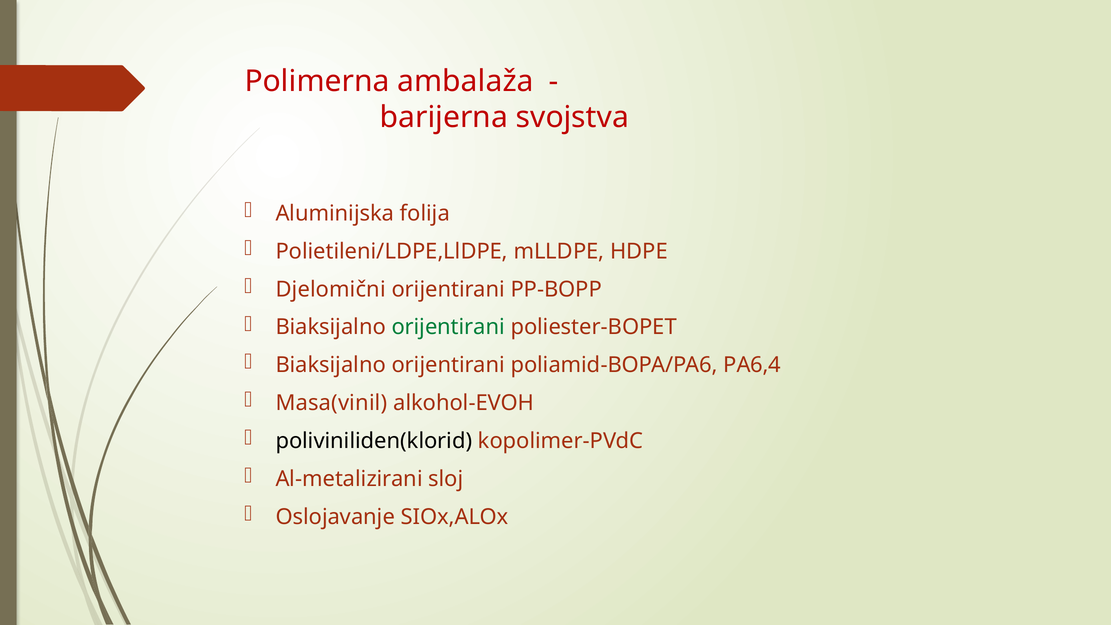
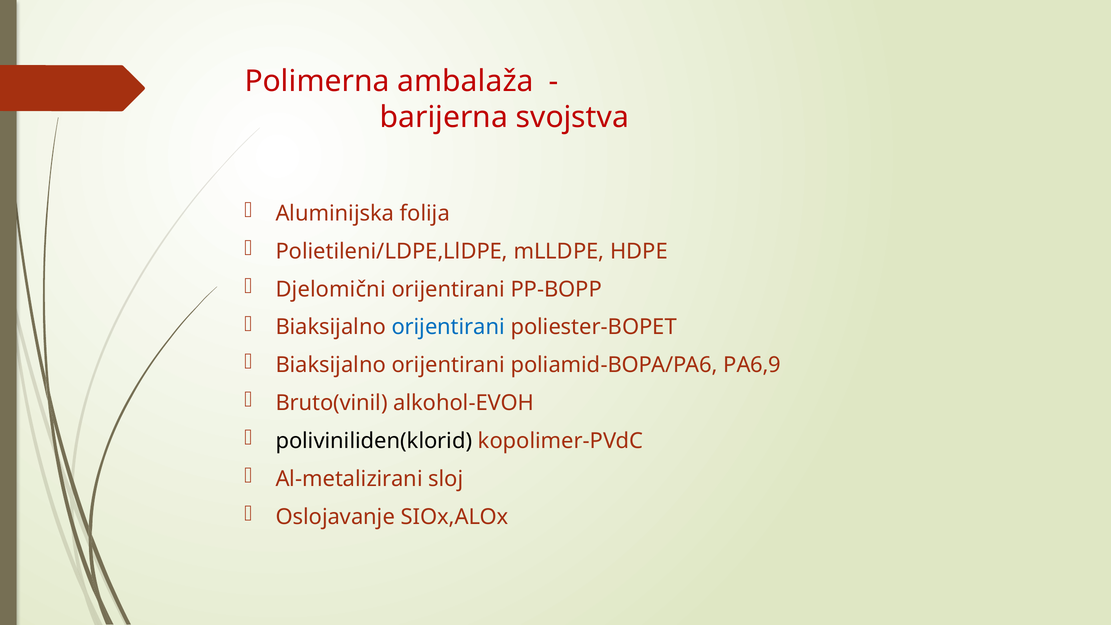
orijentirani at (448, 327) colour: green -> blue
PA6,4: PA6,4 -> PA6,9
Masa(vinil: Masa(vinil -> Bruto(vinil
